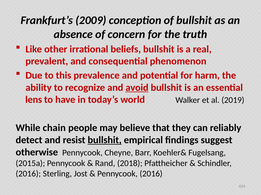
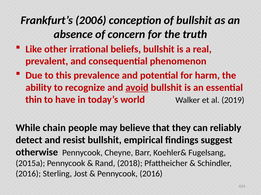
2009: 2009 -> 2006
lens: lens -> thin
bullshit at (105, 140) underline: present -> none
